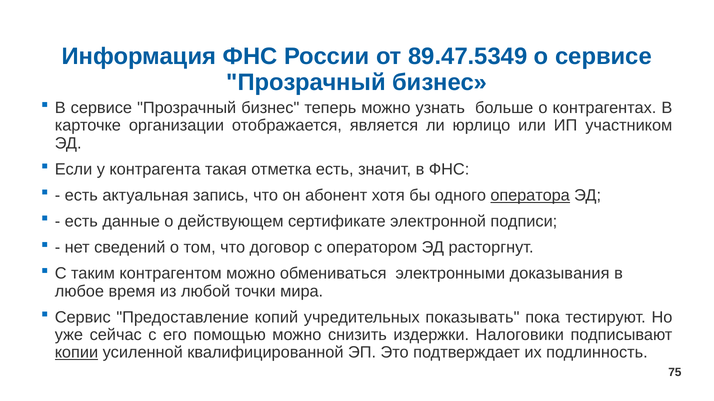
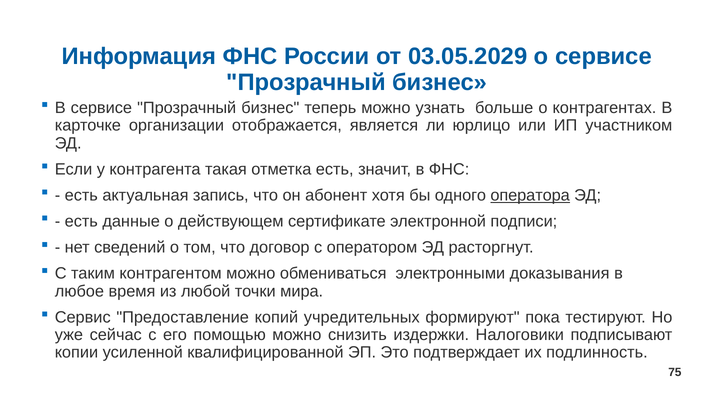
89.47.5349: 89.47.5349 -> 03.05.2029
показывать: показывать -> формируют
копии underline: present -> none
